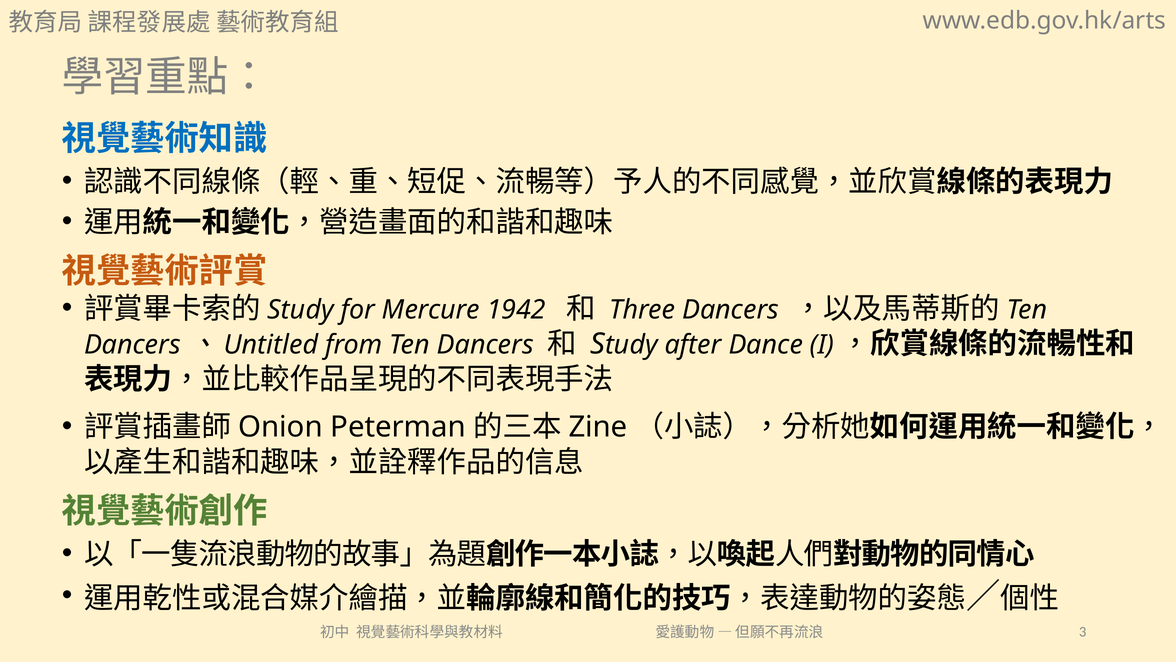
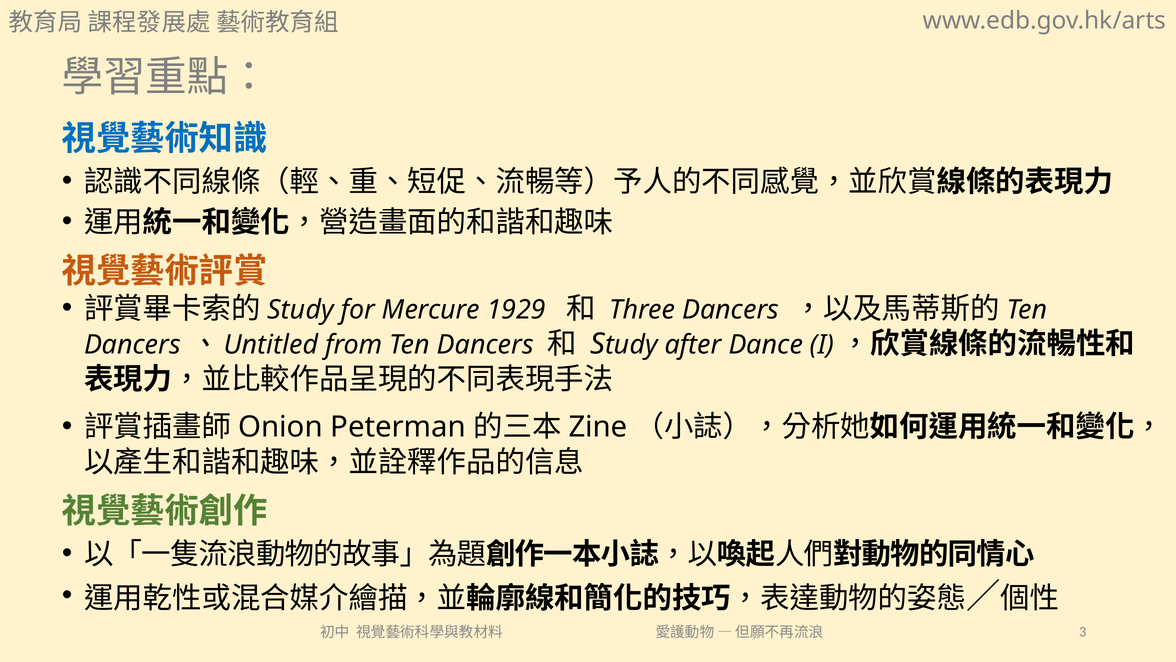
1942: 1942 -> 1929
